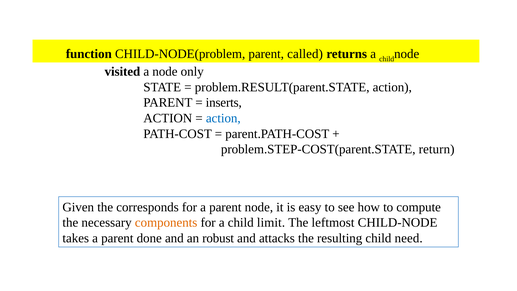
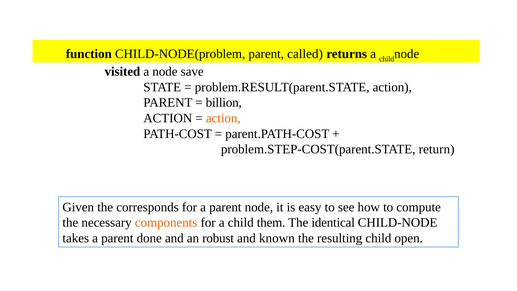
only: only -> save
inserts: inserts -> billion
action at (223, 118) colour: blue -> orange
limit: limit -> them
leftmost: leftmost -> identical
attacks: attacks -> known
need: need -> open
